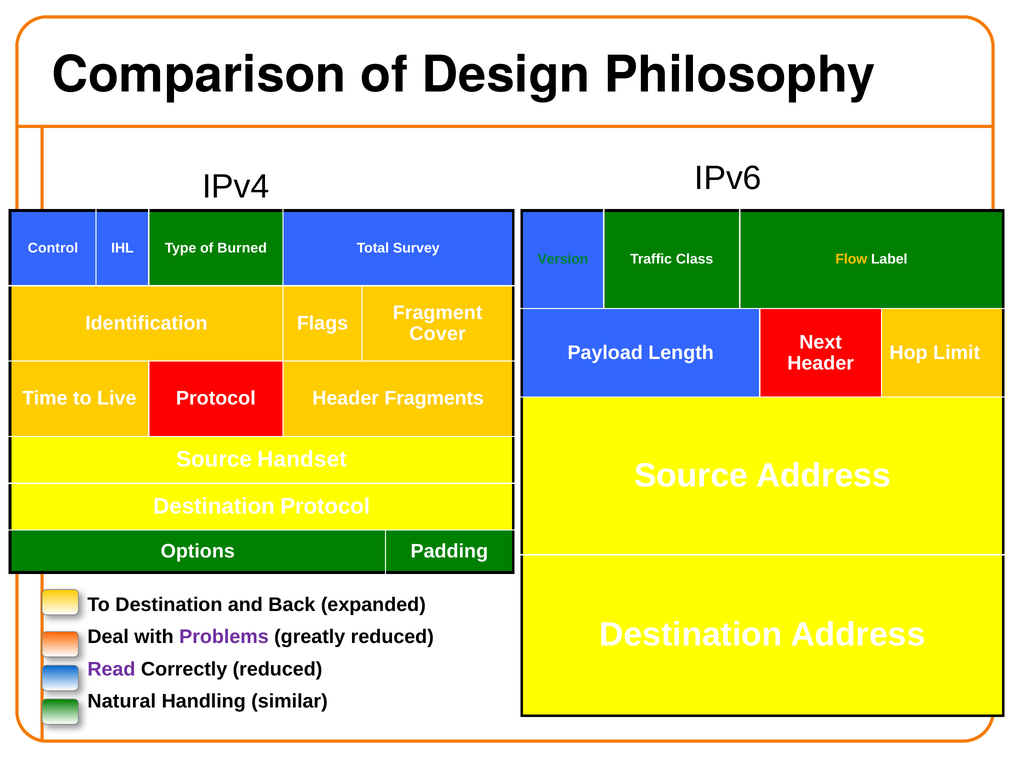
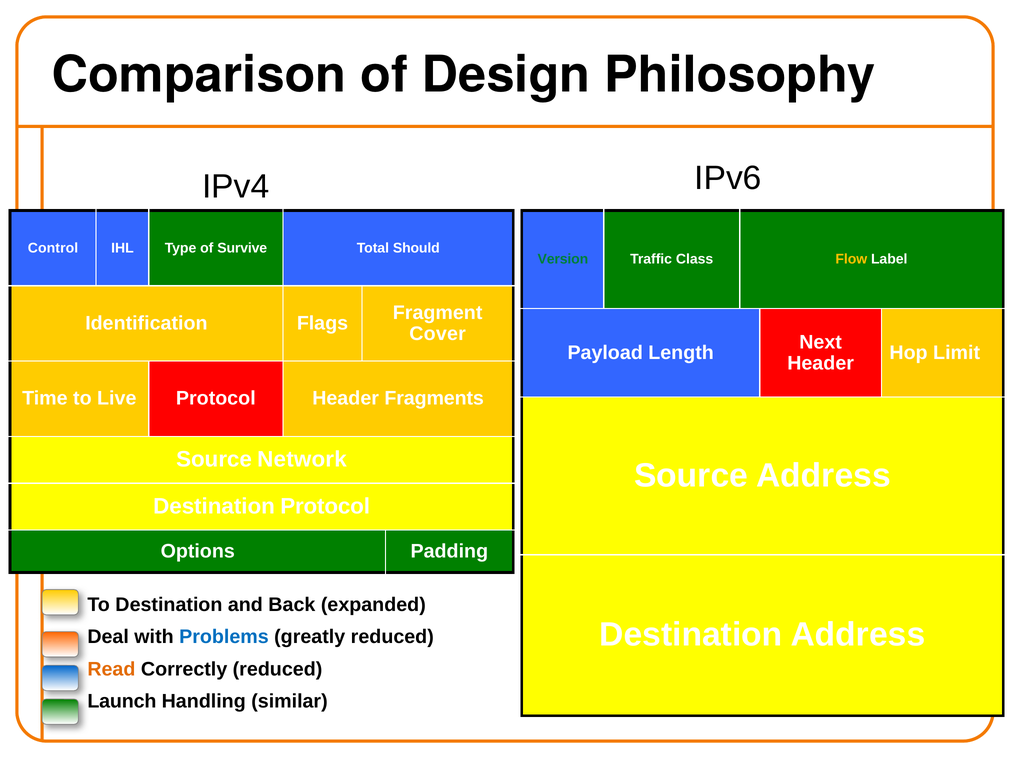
Burned: Burned -> Survive
Survey: Survey -> Should
Handset: Handset -> Network
Problems colour: purple -> blue
Read colour: purple -> orange
Natural: Natural -> Launch
